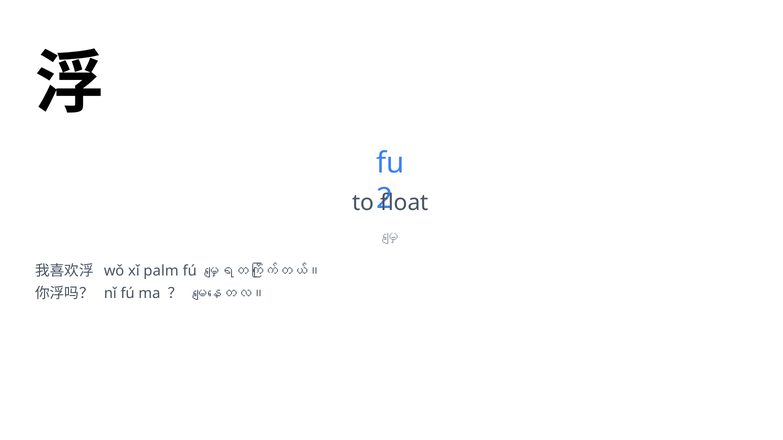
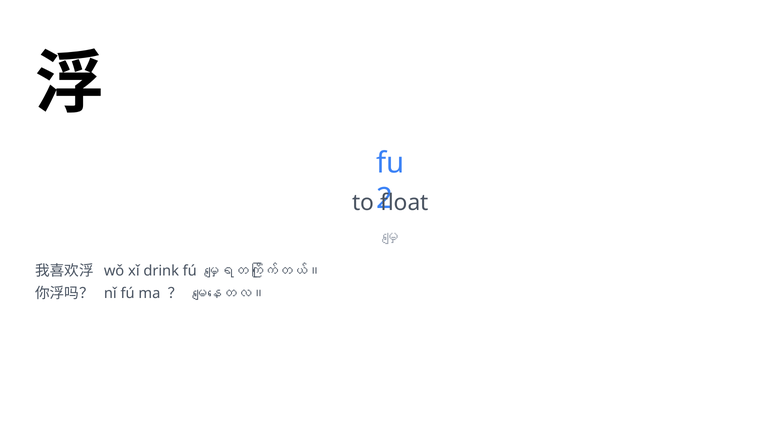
palm: palm -> drink
